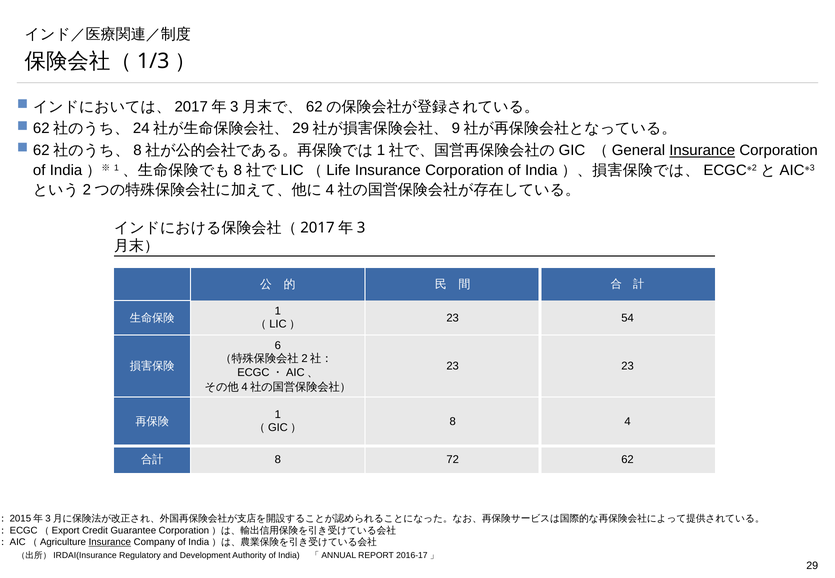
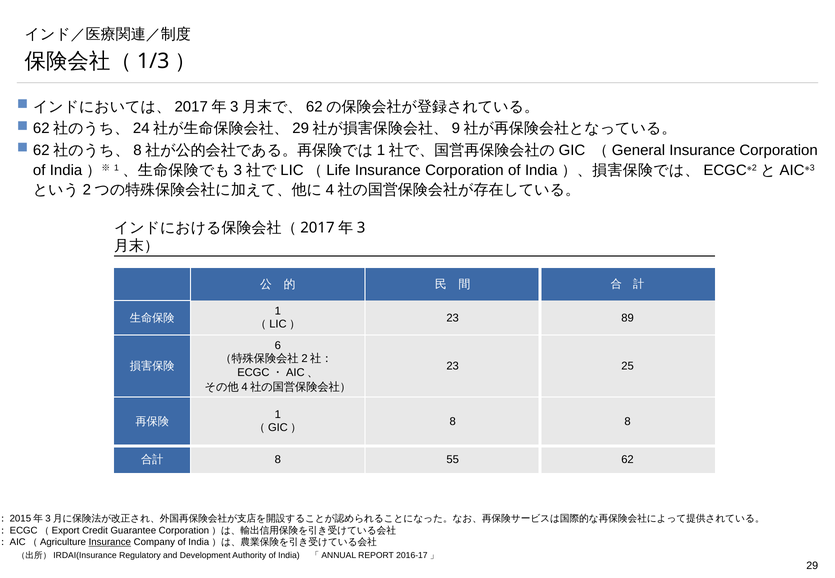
Insurance at (702, 150) underline: present -> none
8 at (238, 170): 8 -> 3
54: 54 -> 89
23 23: 23 -> 25
8 4: 4 -> 8
72: 72 -> 55
